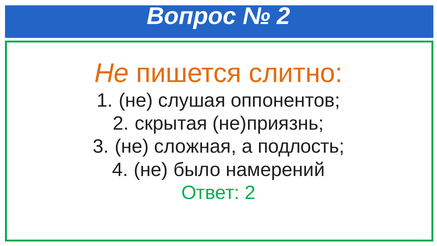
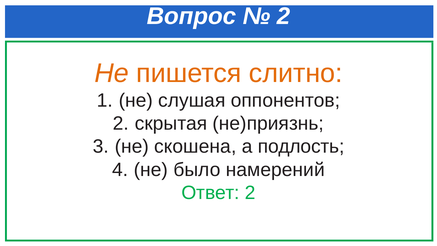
сложная: сложная -> скошена
